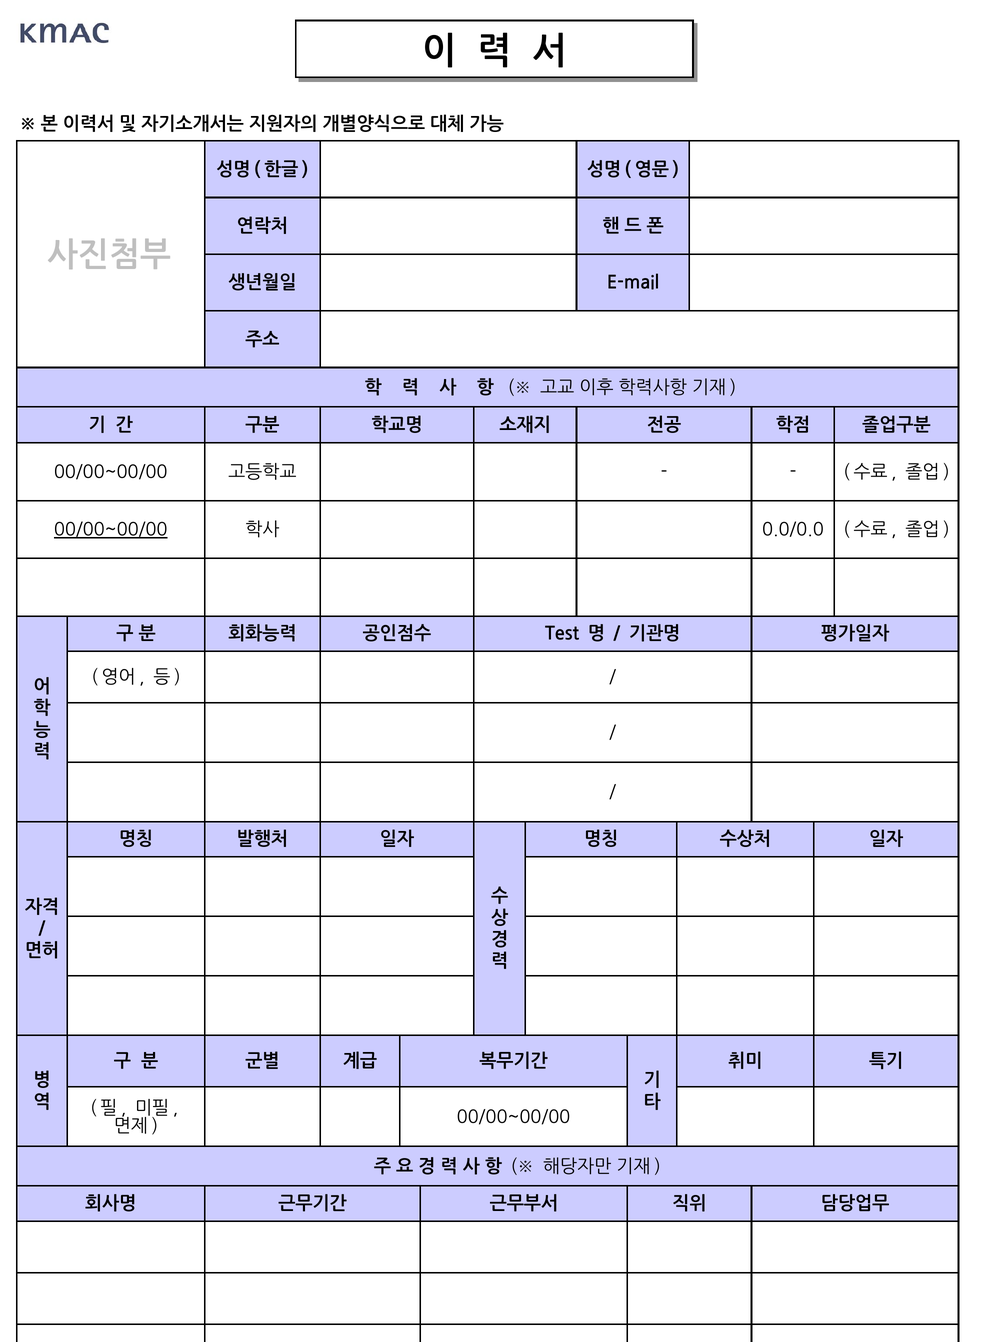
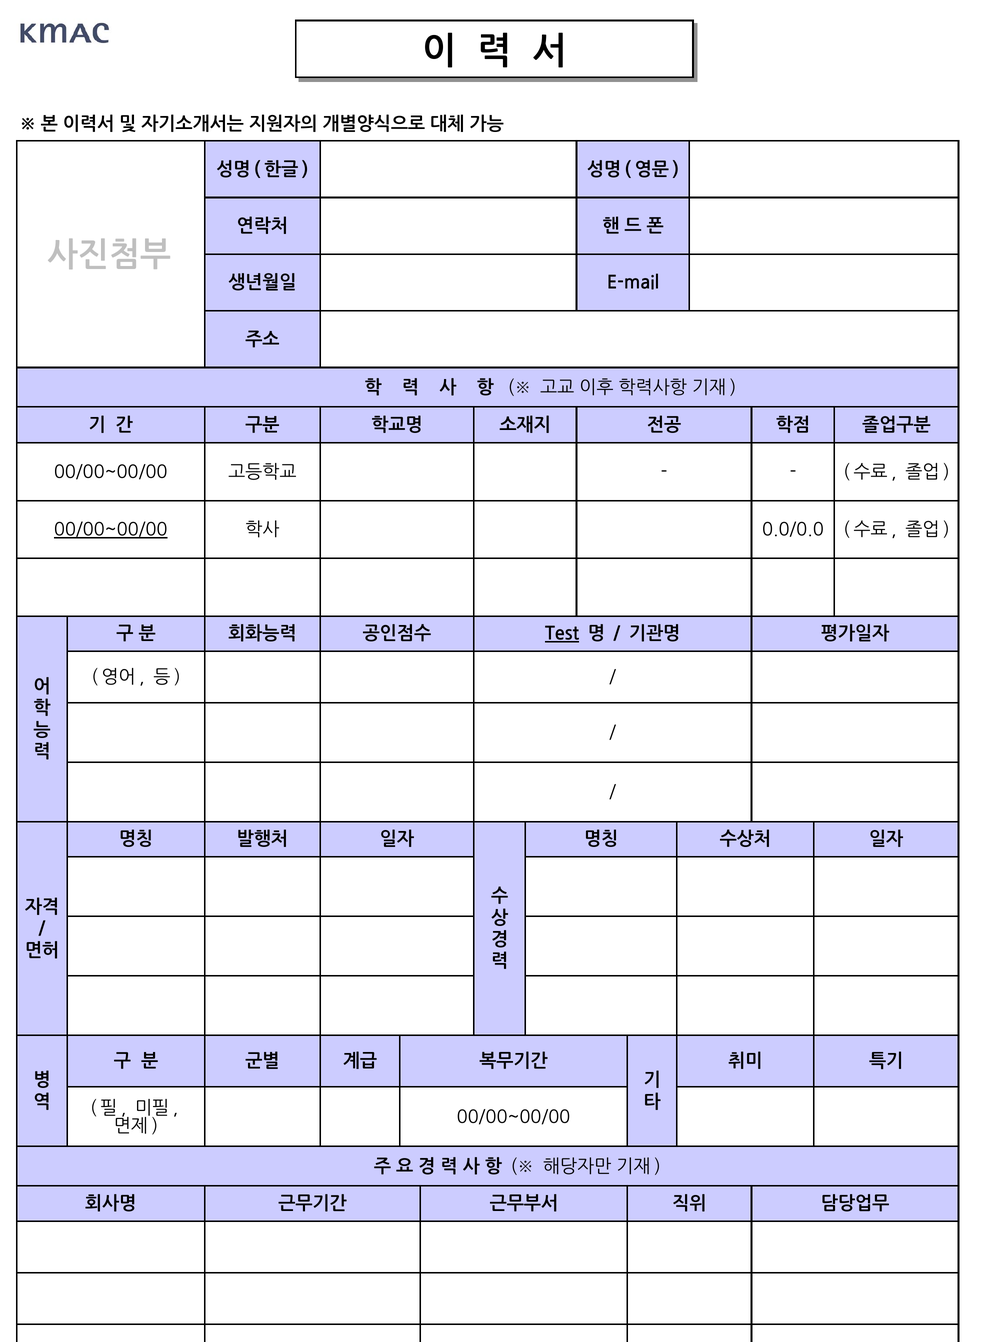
Test underline: none -> present
